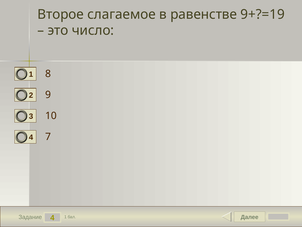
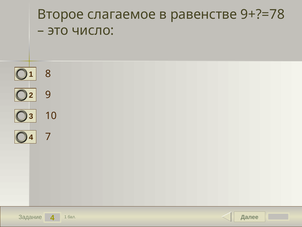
9+?=19: 9+?=19 -> 9+?=78
